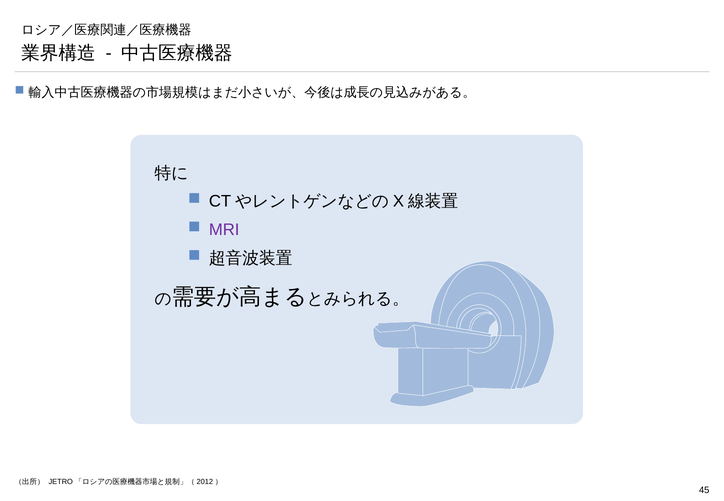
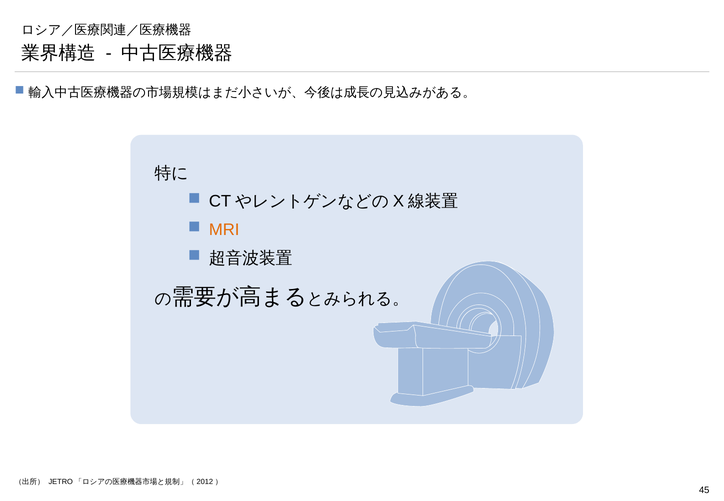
MRI colour: purple -> orange
